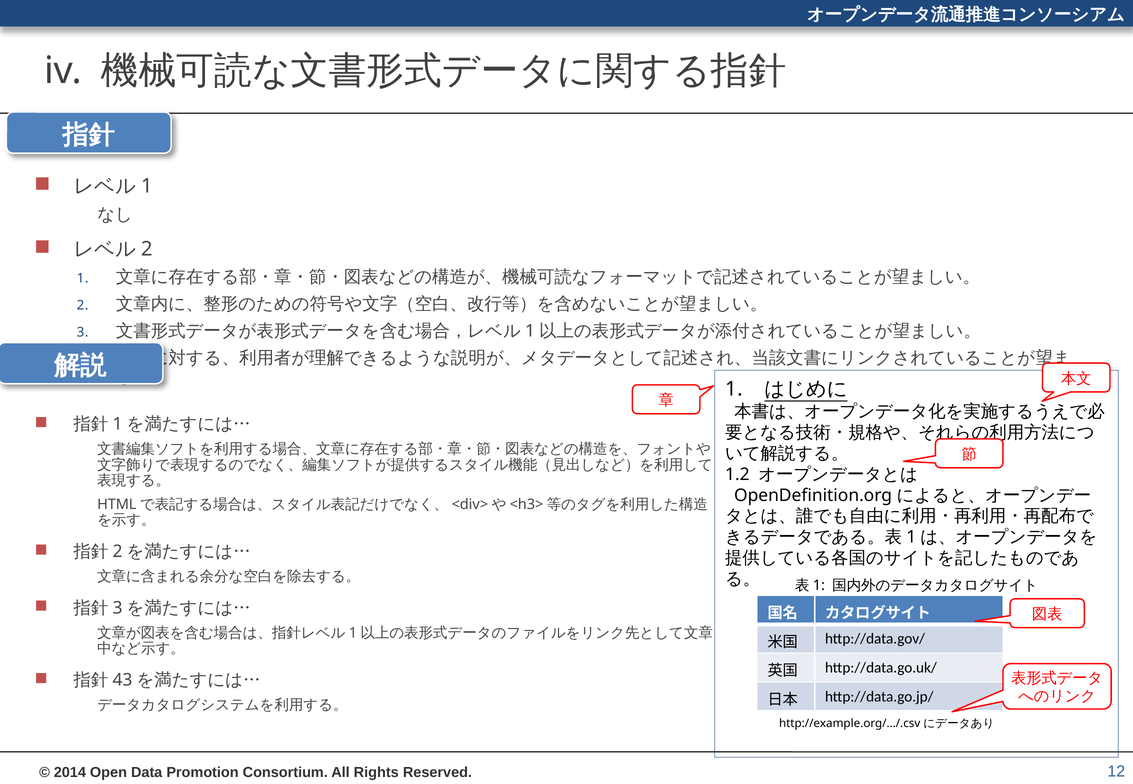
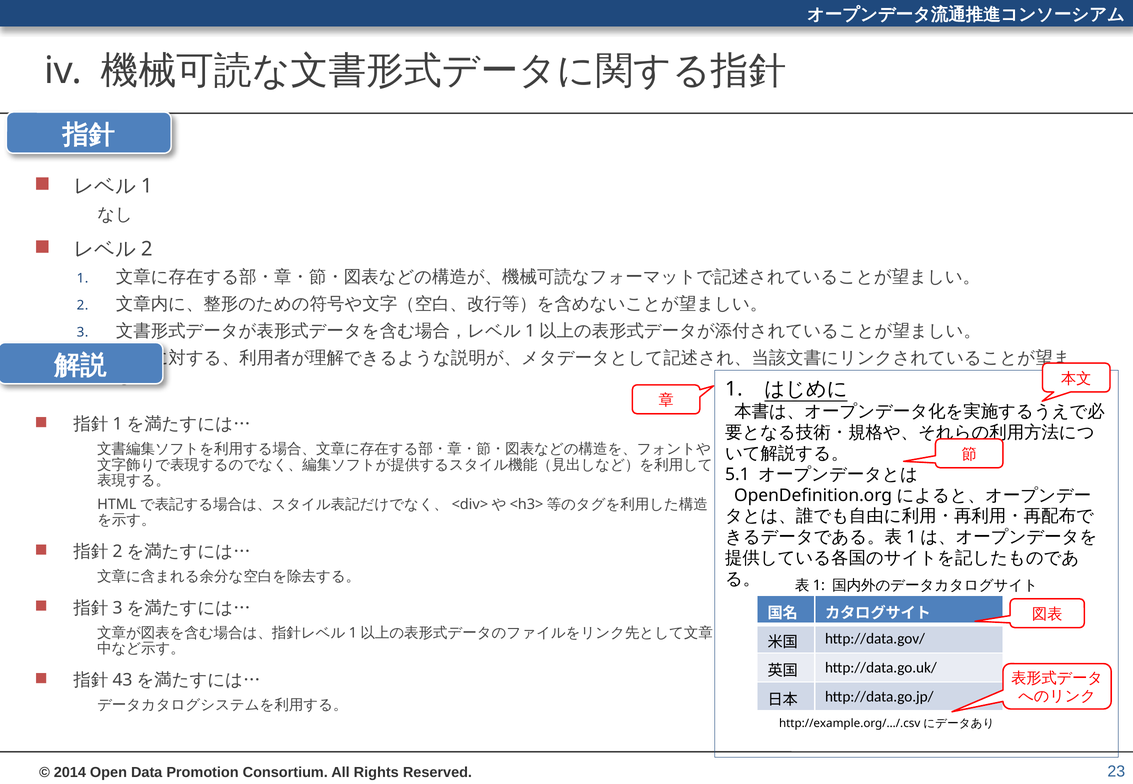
1.2: 1.2 -> 5.1
12: 12 -> 23
